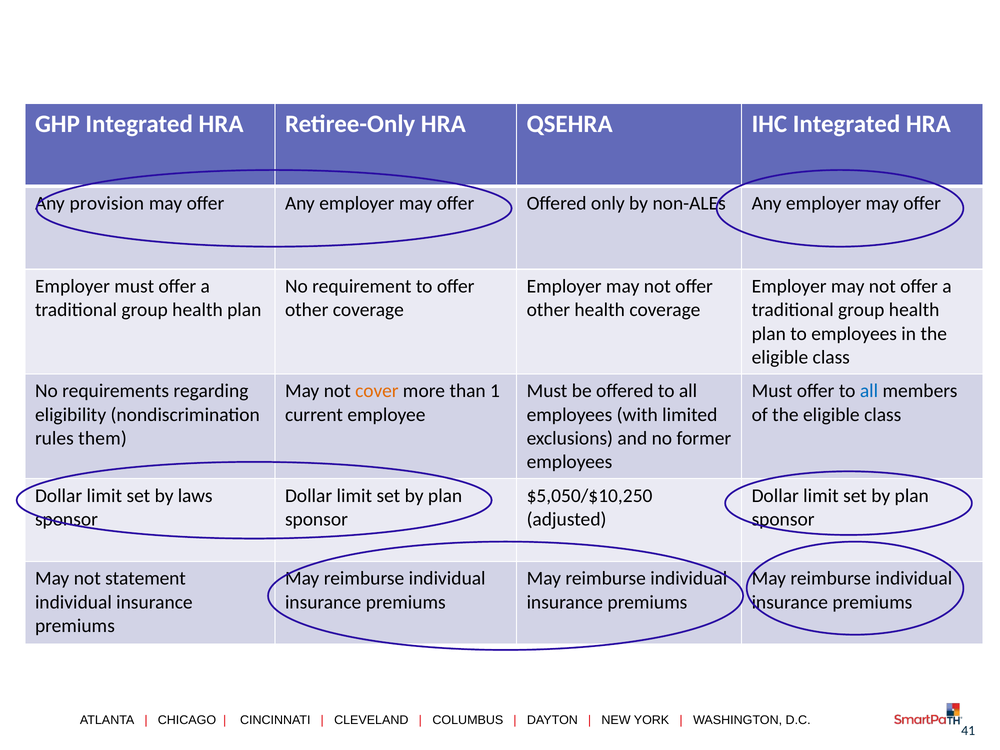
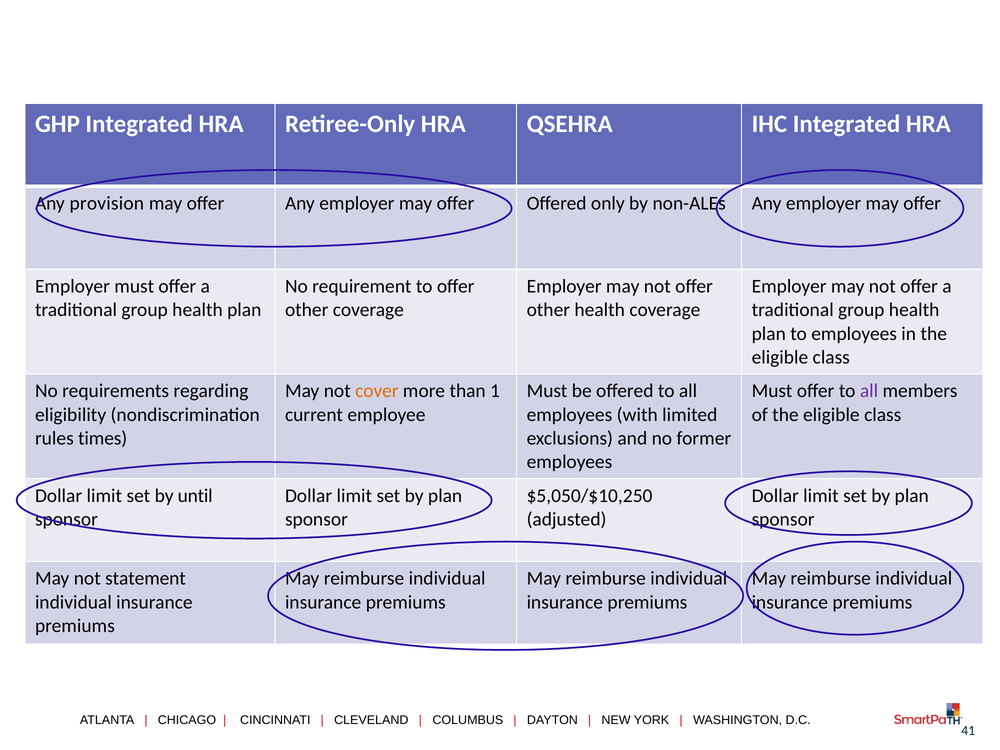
all at (869, 391) colour: blue -> purple
them: them -> times
laws: laws -> until
